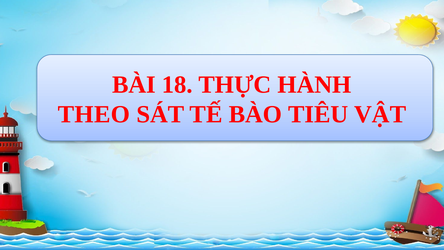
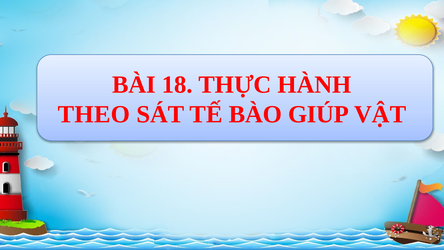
TIÊU: TIÊU -> GIÚP
